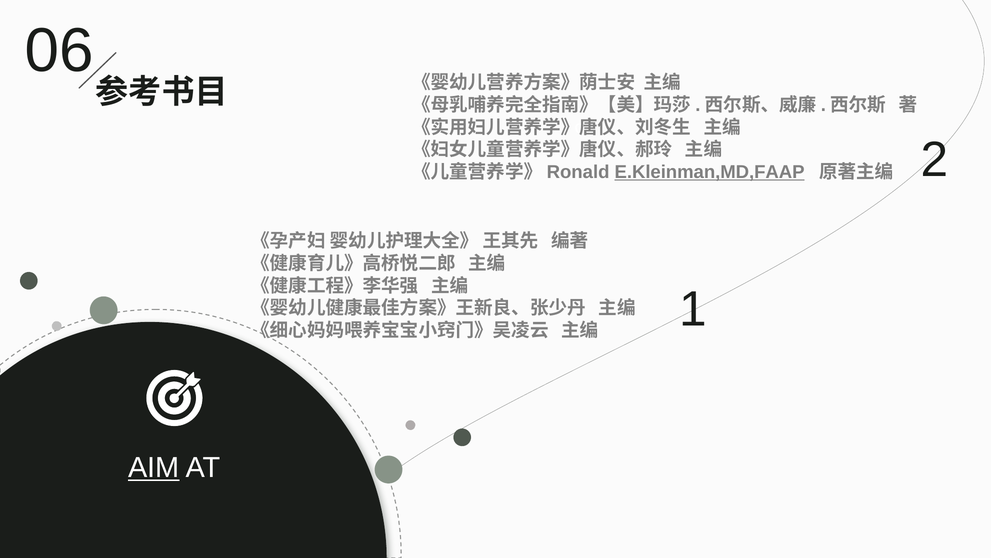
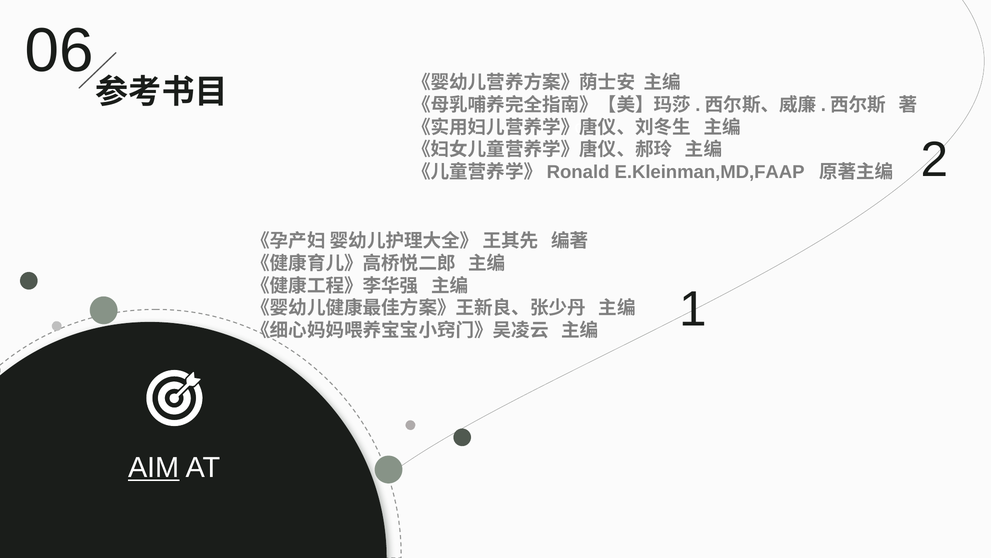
E.Kleinman,MD,FAAP underline: present -> none
